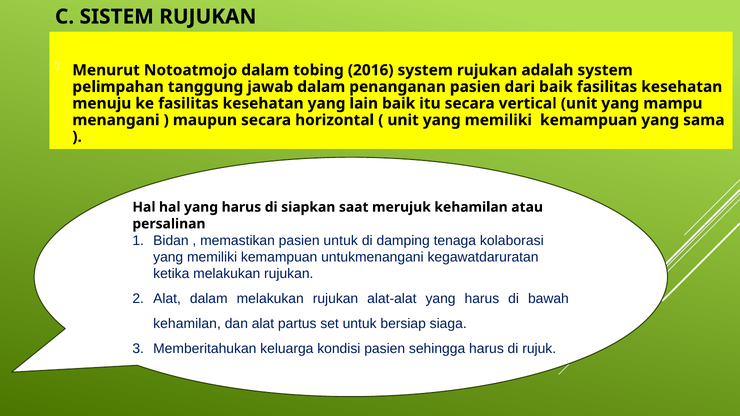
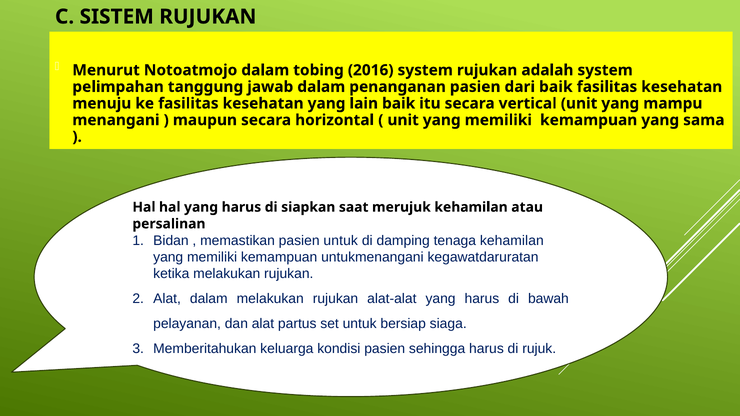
tenaga kolaborasi: kolaborasi -> kehamilan
kehamilan at (187, 324): kehamilan -> pelayanan
